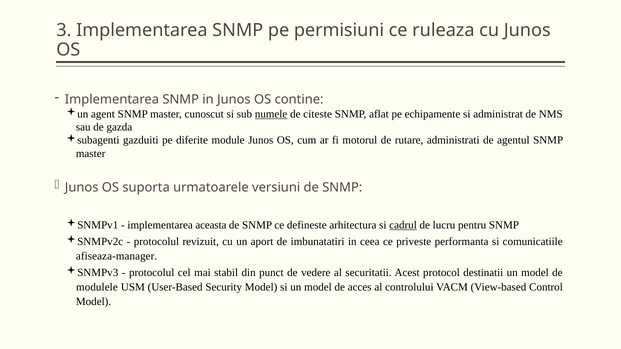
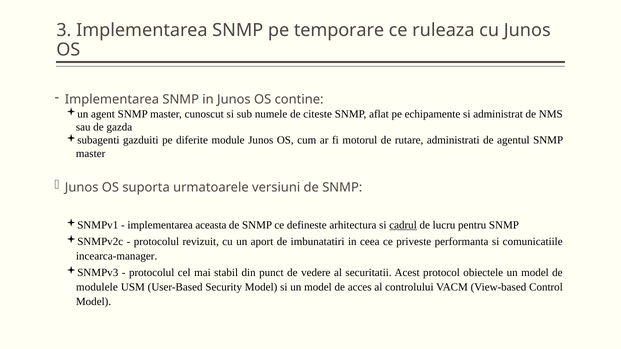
permisiuni: permisiuni -> temporare
numele underline: present -> none
afiseaza-manager: afiseaza-manager -> incearca-manager
destinatii: destinatii -> obiectele
